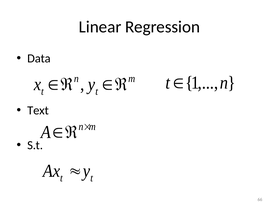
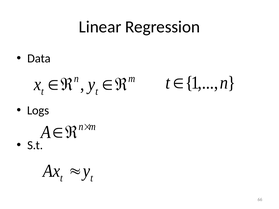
Text: Text -> Logs
